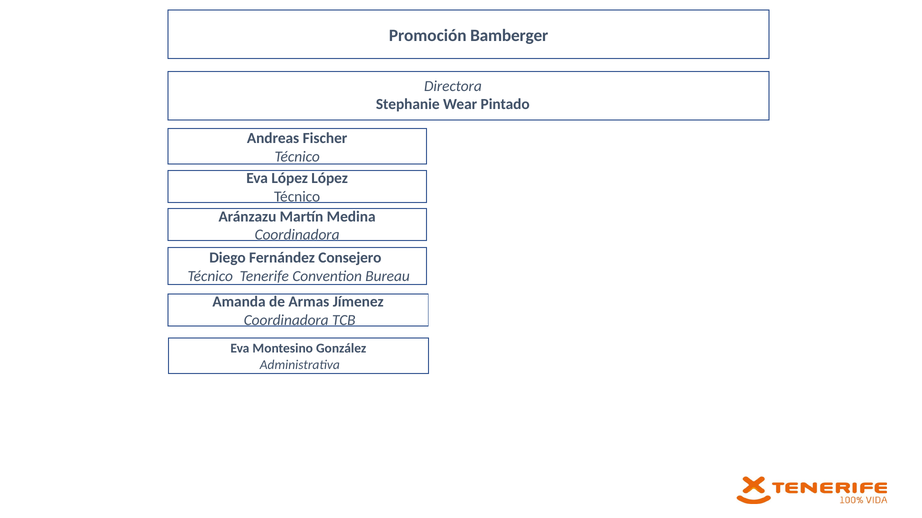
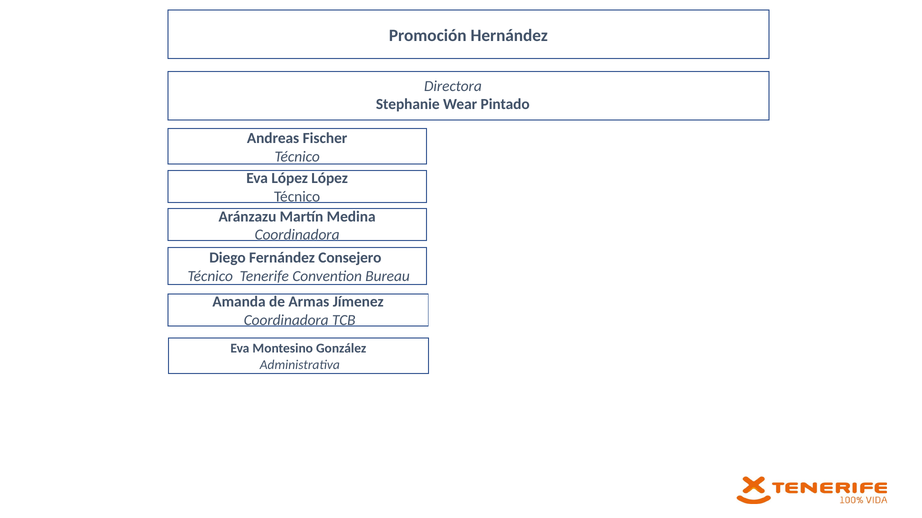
Bamberger: Bamberger -> Hernández
